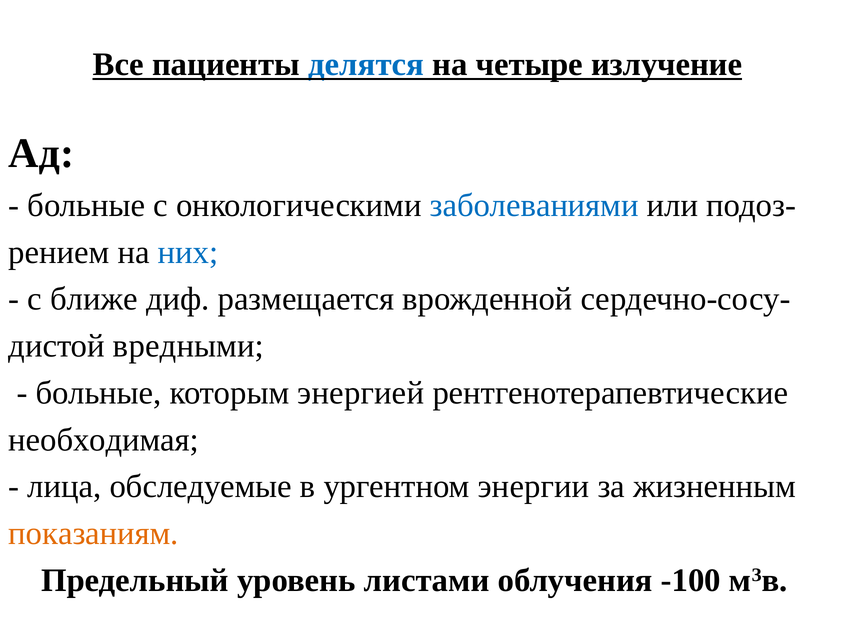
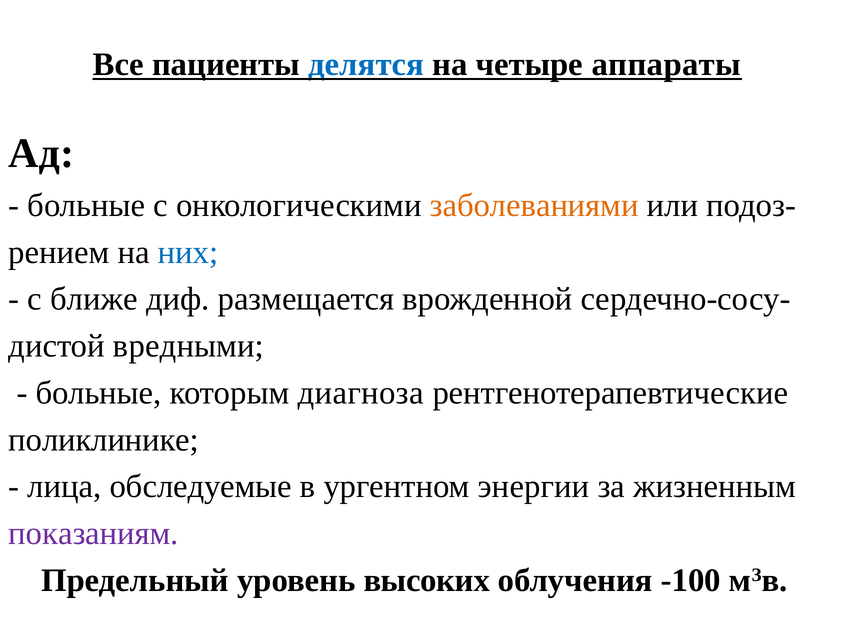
излучение: излучение -> аппараты
заболеваниями colour: blue -> orange
энергией: энергией -> диагноза
необходимая: необходимая -> поликлинике
показаниям colour: orange -> purple
листами: листами -> высоких
